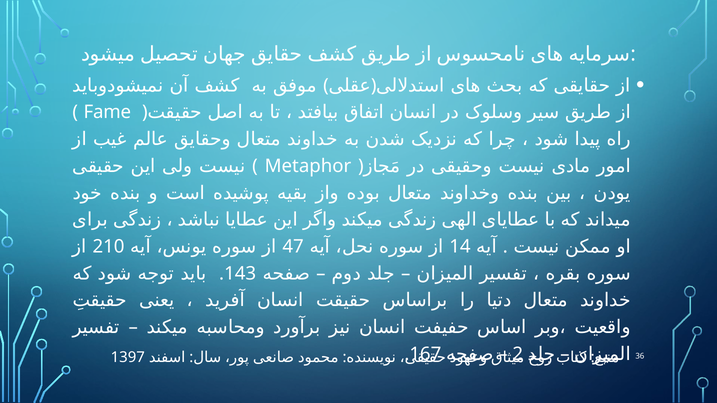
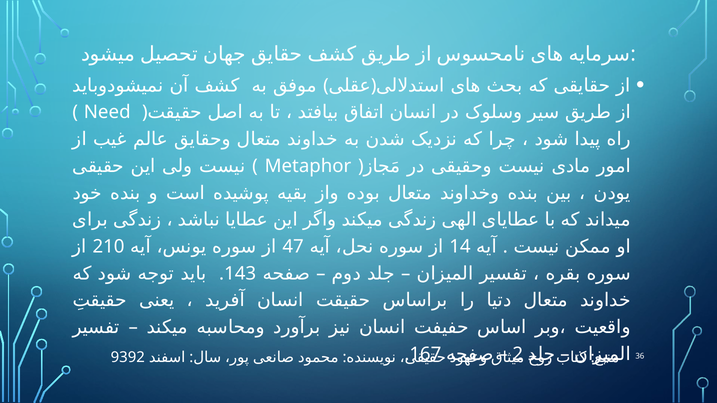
Fame: Fame -> Need
1397: 1397 -> 9392
